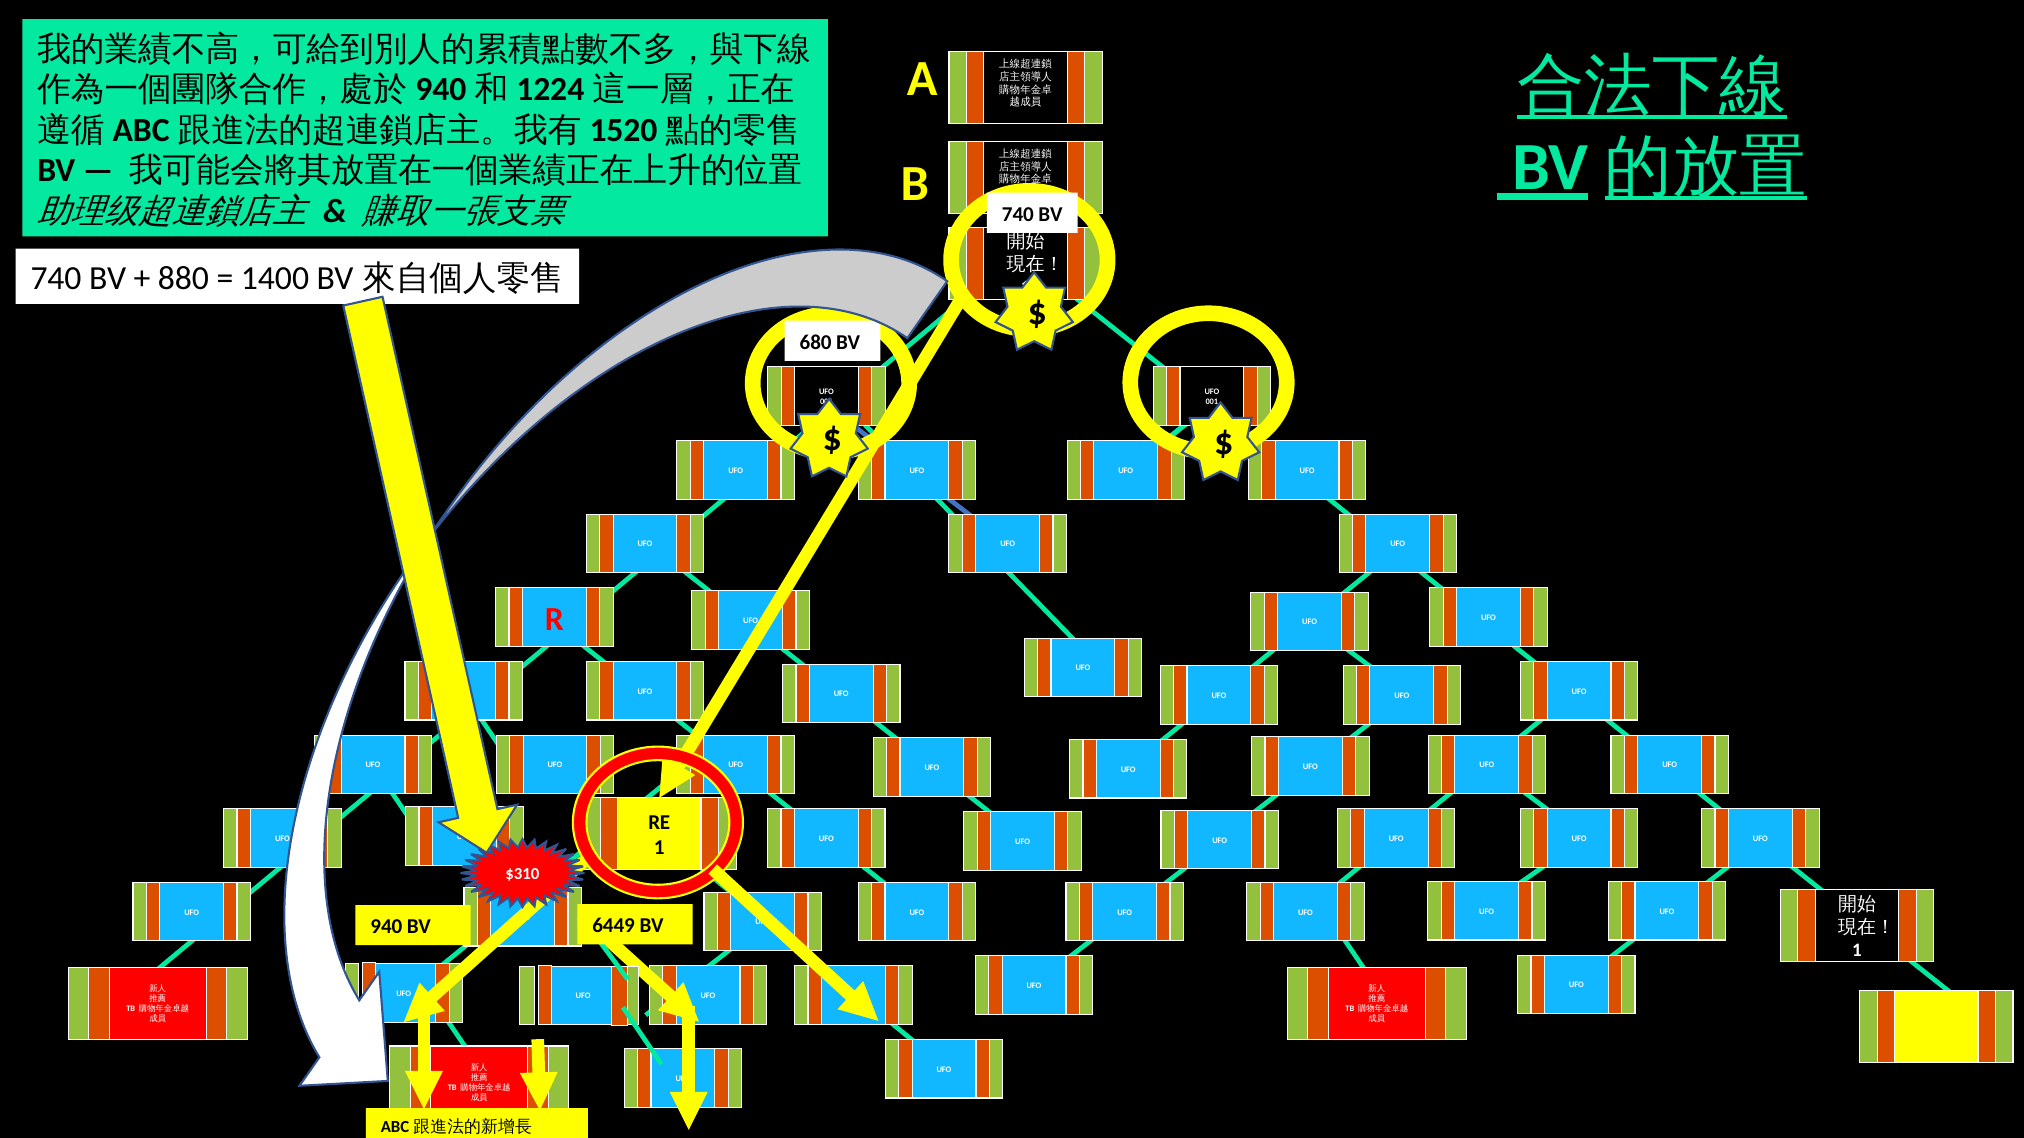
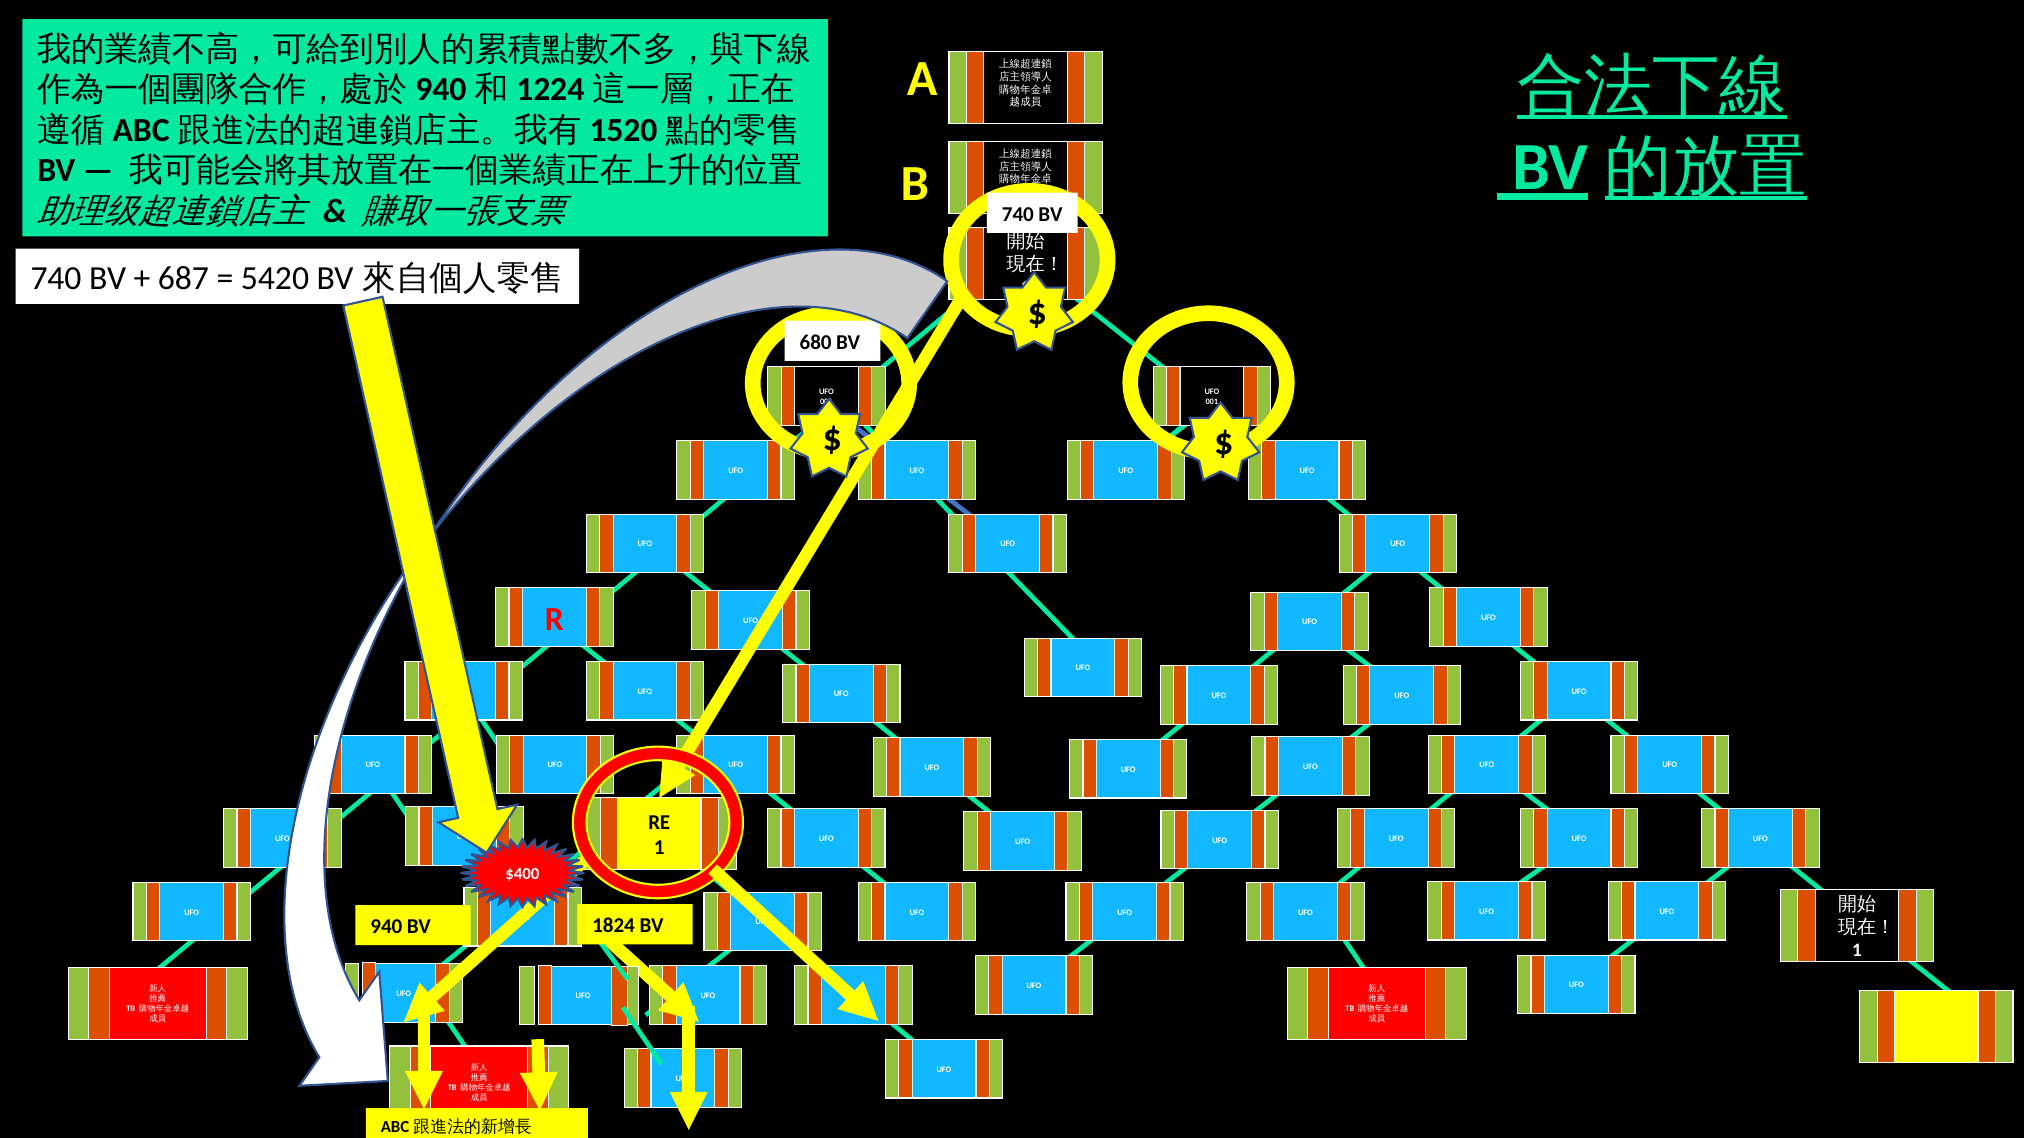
880: 880 -> 687
1400: 1400 -> 5420
$310: $310 -> $400
6449: 6449 -> 1824
